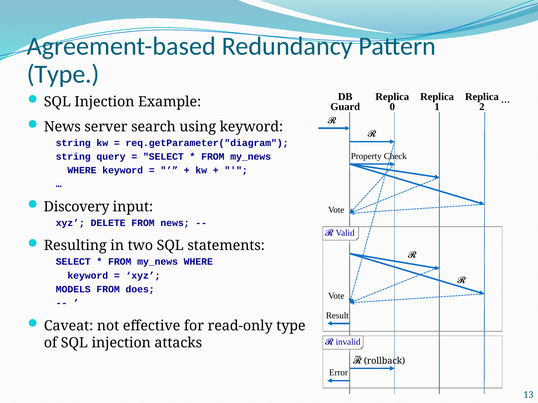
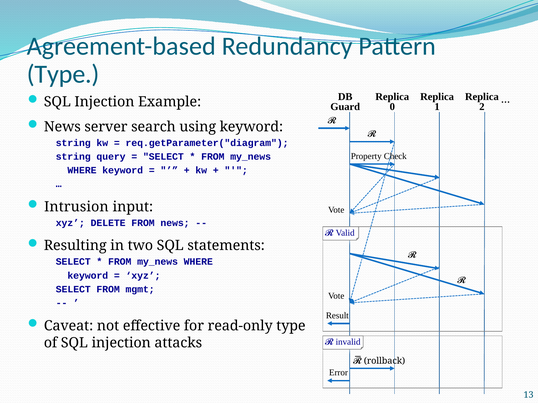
Discovery: Discovery -> Intrusion
MODELS at (73, 290): MODELS -> SELECT
does: does -> mgmt
